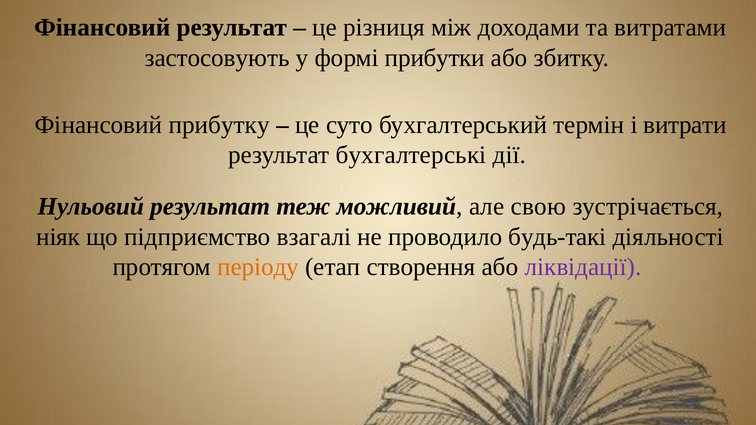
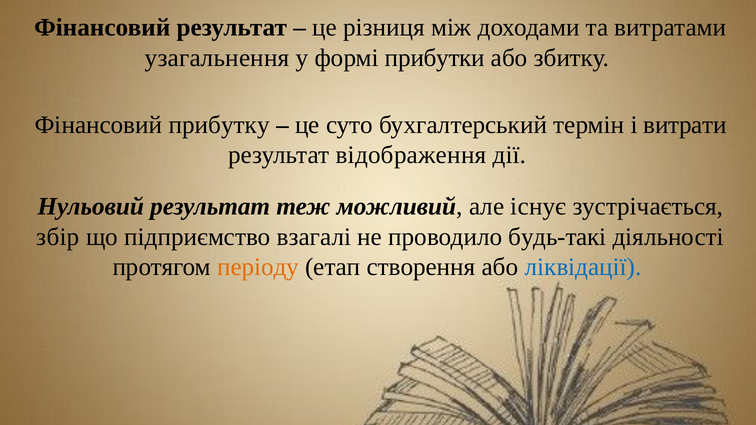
застосовують: застосовують -> узагальнення
бухгалтерські: бухгалтерські -> відображення
свою: свою -> існує
ніяк: ніяк -> збір
ліквідації colour: purple -> blue
